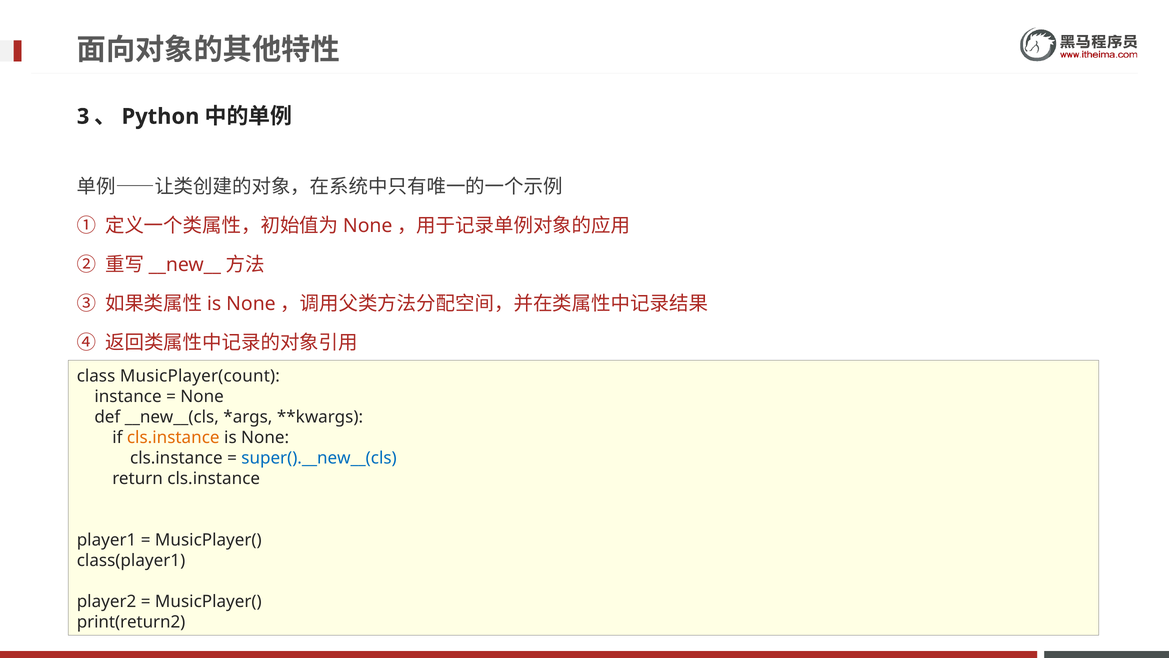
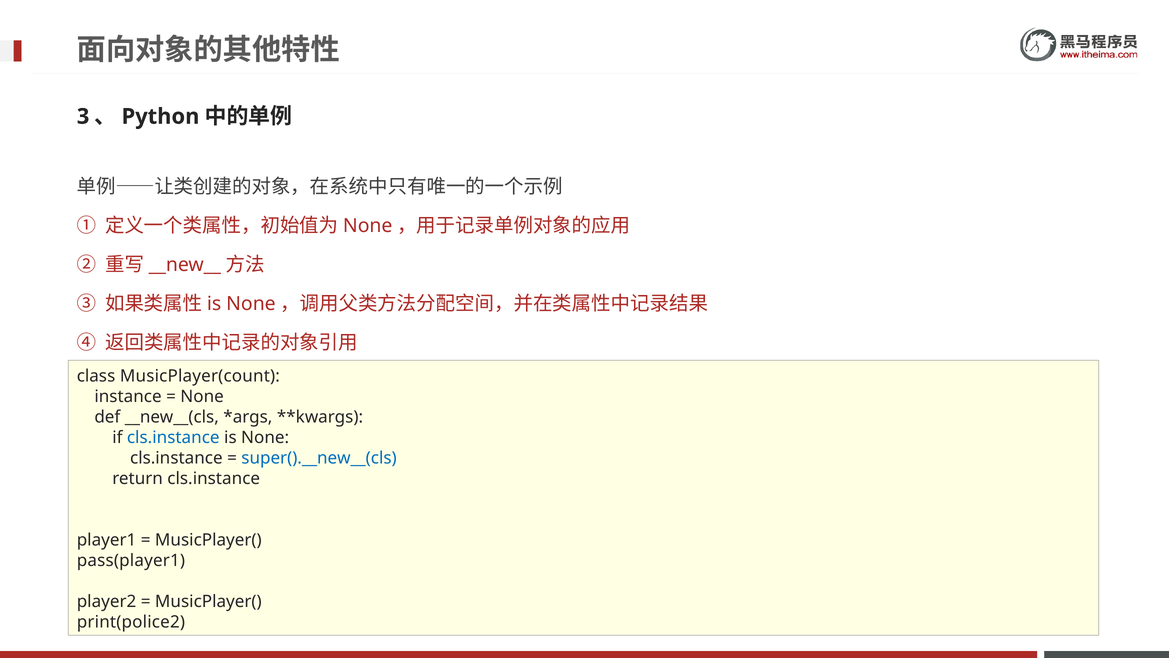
cls.instance at (173, 437) colour: orange -> blue
class(player1: class(player1 -> pass(player1
print(return2: print(return2 -> print(police2
